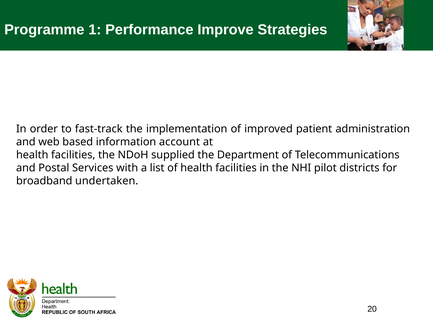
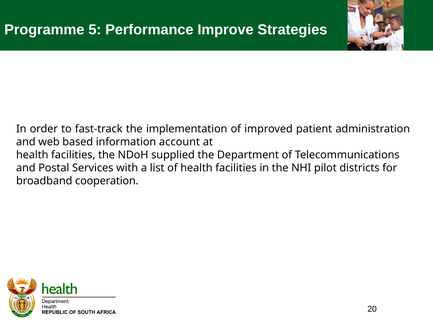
1: 1 -> 5
undertaken: undertaken -> cooperation
